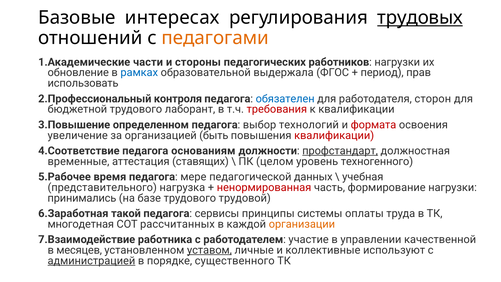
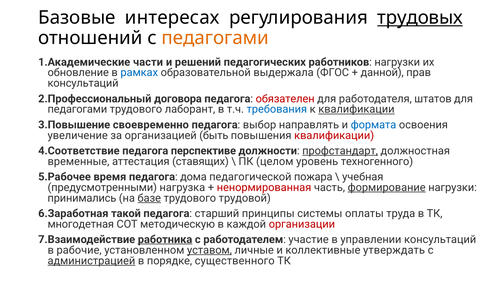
стороны: стороны -> решений
период: период -> данной
использовать at (83, 83): использовать -> консультаций
контроля: контроля -> договора
обязателен colour: blue -> red
сторон: сторон -> штатов
бюджетной at (77, 109): бюджетной -> педагогами
требования colour: red -> blue
квалификации at (356, 109) underline: none -> present
определенном: определенном -> своевременно
технологий: технологий -> направлять
формата colour: red -> blue
основаниям: основаниям -> перспективе
мере: мере -> дома
данных: данных -> пожара
представительного: представительного -> предусмотренными
формирование underline: none -> present
базе underline: none -> present
сервисы: сервисы -> старший
рассчитанных: рассчитанных -> методическую
организации colour: orange -> red
работника underline: none -> present
управлении качественной: качественной -> консультаций
месяцев: месяцев -> рабочие
используют: используют -> утверждать
